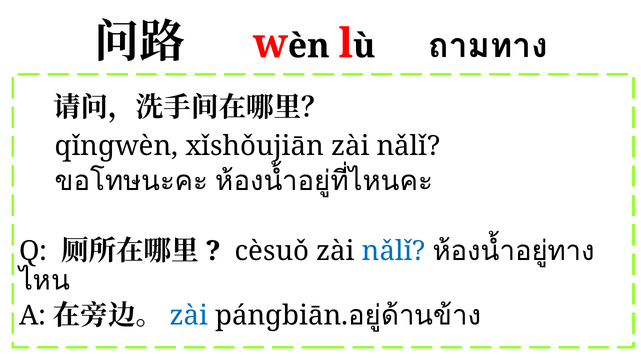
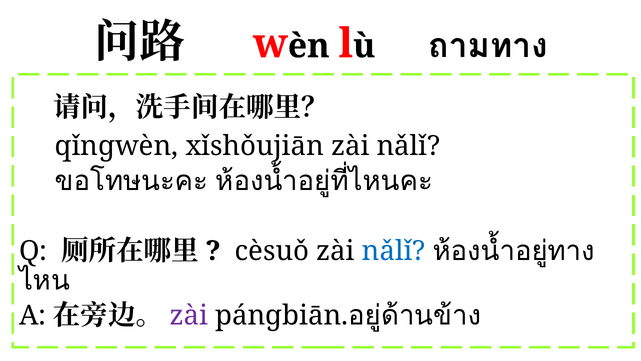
zài at (189, 315) colour: blue -> purple
